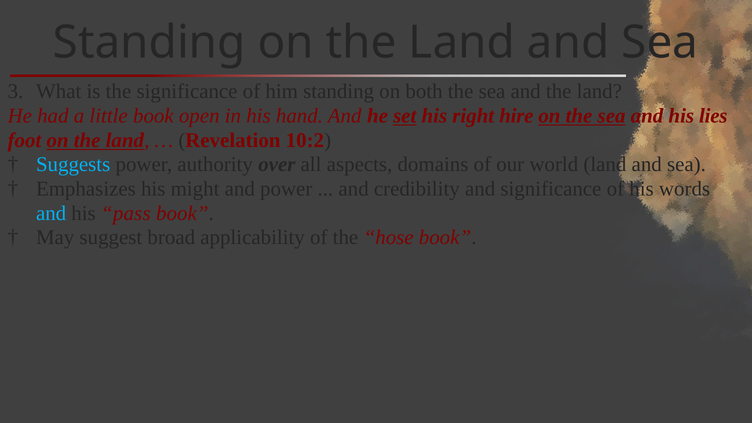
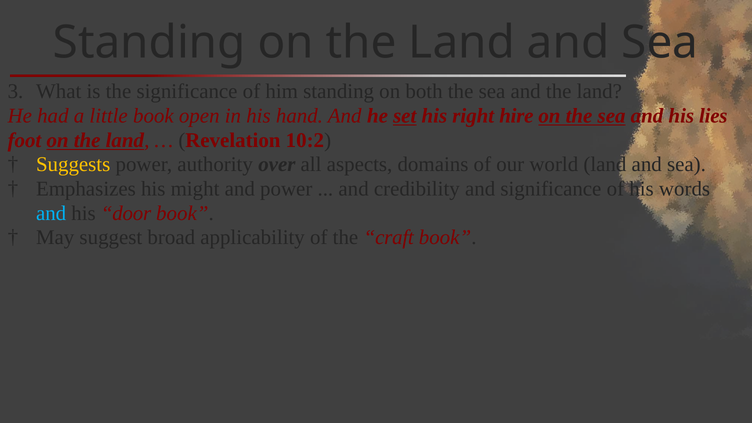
Suggests colour: light blue -> yellow
pass: pass -> door
hose: hose -> craft
